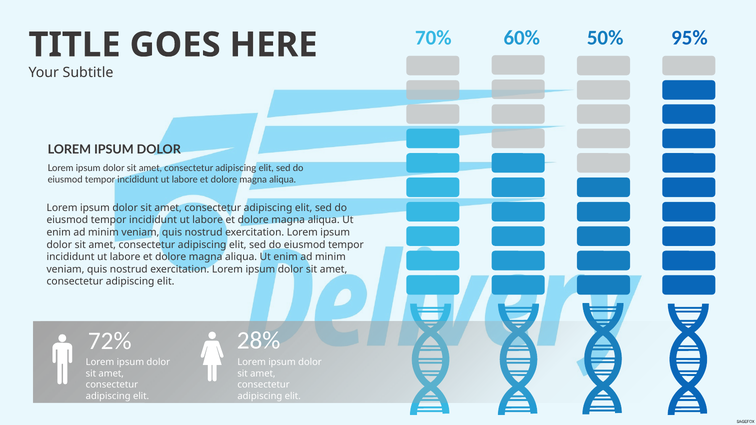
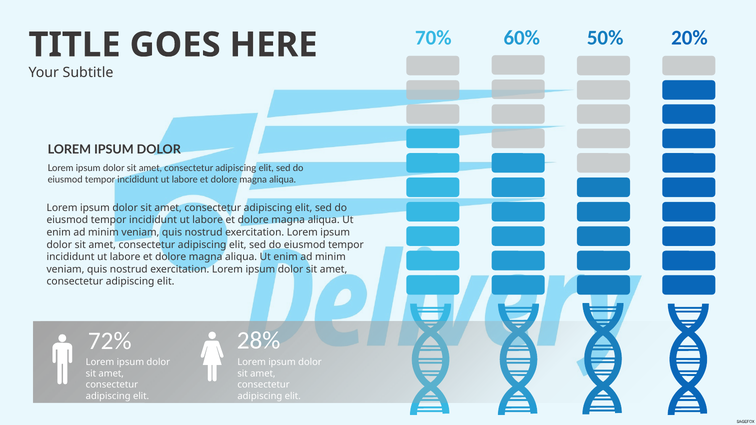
95%: 95% -> 20%
